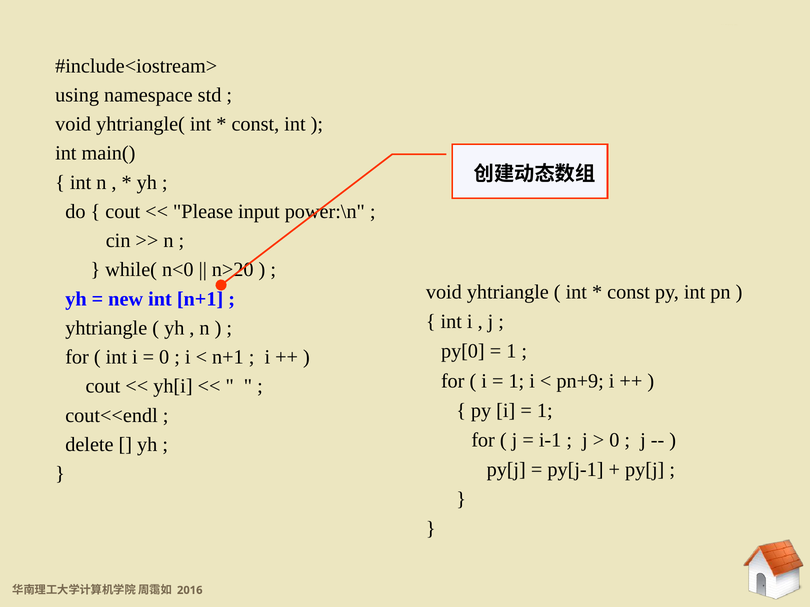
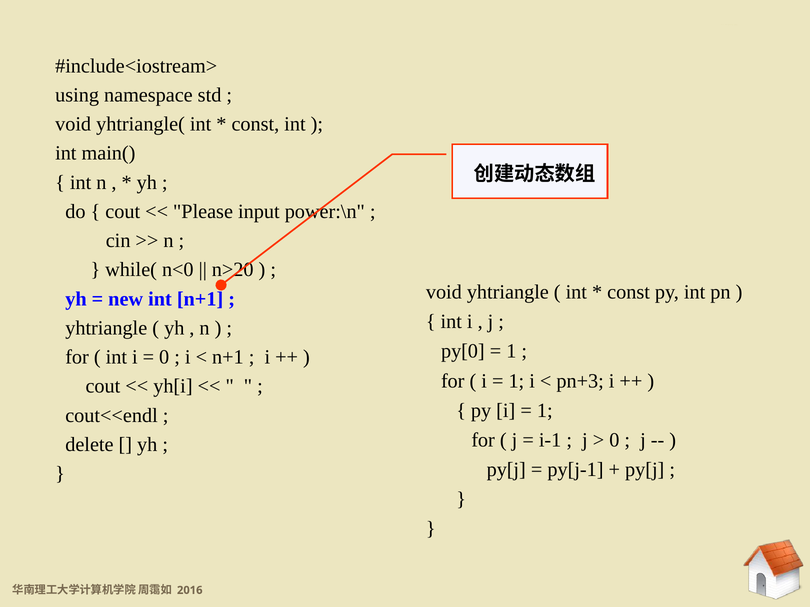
pn+9: pn+9 -> pn+3
